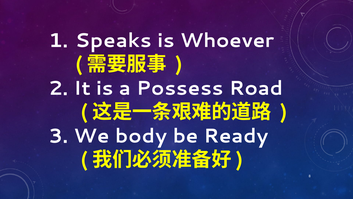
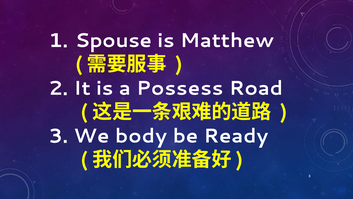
Speaks: Speaks -> Spouse
Whoever: Whoever -> Matthew
